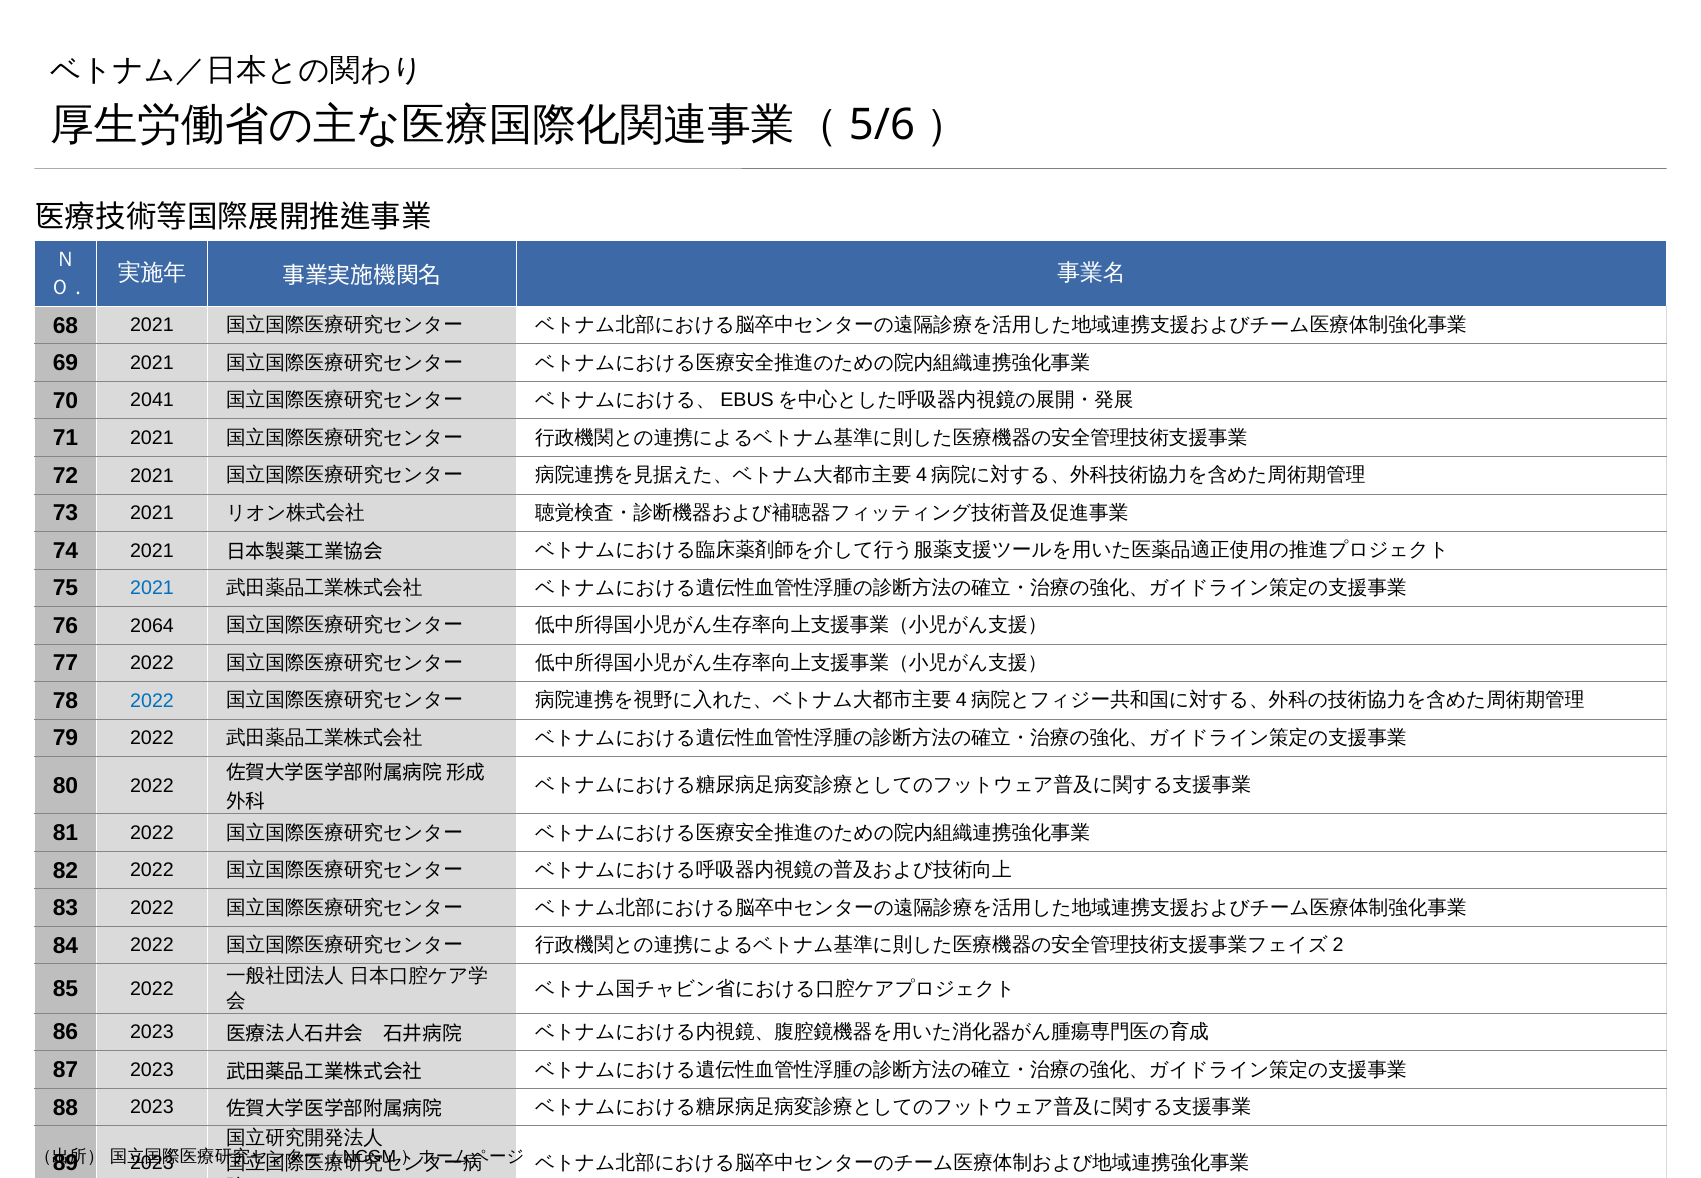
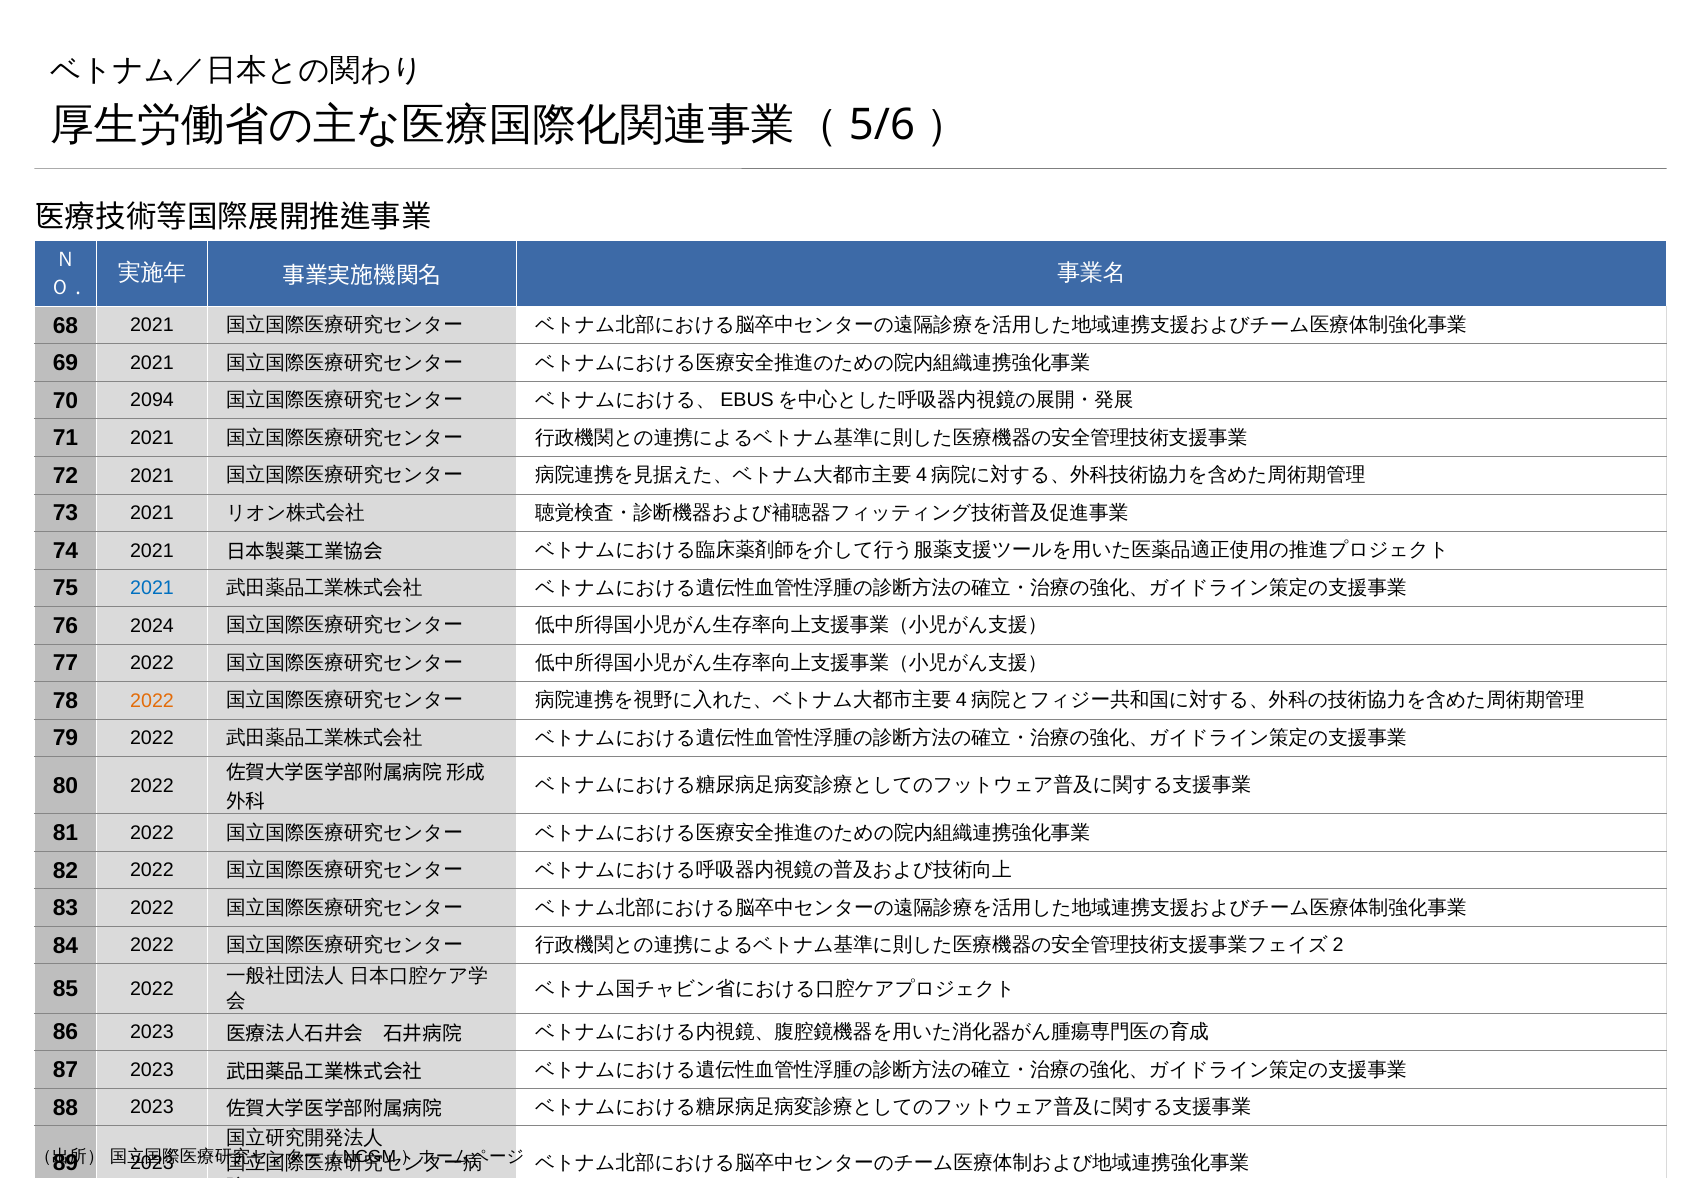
2041: 2041 -> 2094
2064: 2064 -> 2024
2022 at (152, 701) colour: blue -> orange
